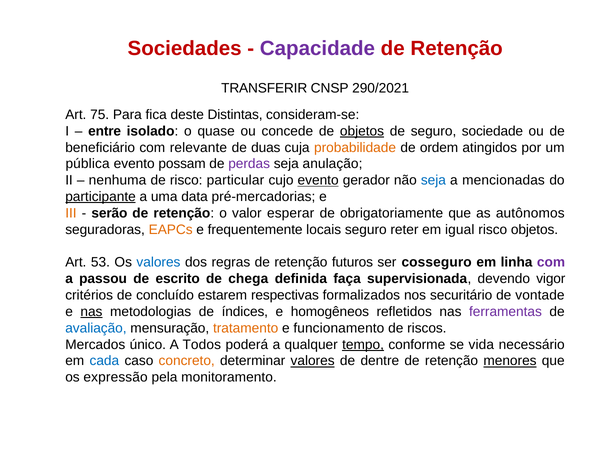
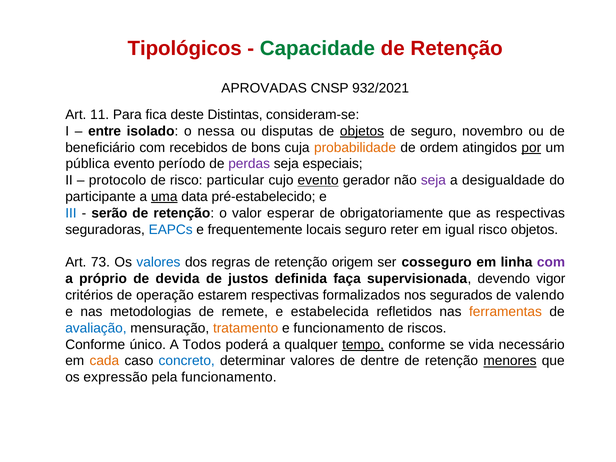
Sociedades: Sociedades -> Tipológicos
Capacidade colour: purple -> green
TRANSFERIR: TRANSFERIR -> APROVADAS
290/2021: 290/2021 -> 932/2021
75: 75 -> 11
quase: quase -> nessa
concede: concede -> disputas
sociedade: sociedade -> novembro
relevante: relevante -> recebidos
duas: duas -> bons
por underline: none -> present
possam: possam -> período
anulação: anulação -> especiais
nenhuma: nenhuma -> protocolo
seja at (433, 180) colour: blue -> purple
mencionadas: mencionadas -> desigualdade
participante underline: present -> none
uma underline: none -> present
pré-mercadorias: pré-mercadorias -> pré-estabelecido
III colour: orange -> blue
as autônomos: autônomos -> respectivas
EAPCs colour: orange -> blue
53: 53 -> 73
futuros: futuros -> origem
passou: passou -> próprio
escrito: escrito -> devida
chega: chega -> justos
concluído: concluído -> operação
securitário: securitário -> segurados
vontade: vontade -> valendo
nas at (91, 312) underline: present -> none
índices: índices -> remete
homogêneos: homogêneos -> estabelecida
ferramentas colour: purple -> orange
Mercados at (95, 345): Mercados -> Conforme
cada colour: blue -> orange
concreto colour: orange -> blue
valores at (313, 361) underline: present -> none
pela monitoramento: monitoramento -> funcionamento
